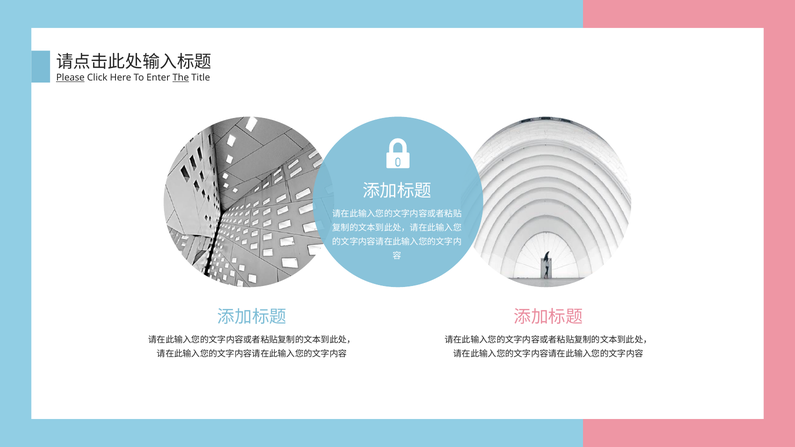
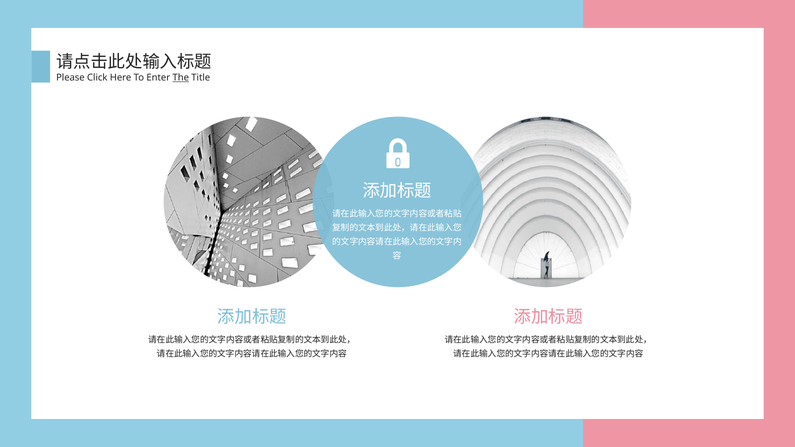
Please underline: present -> none
